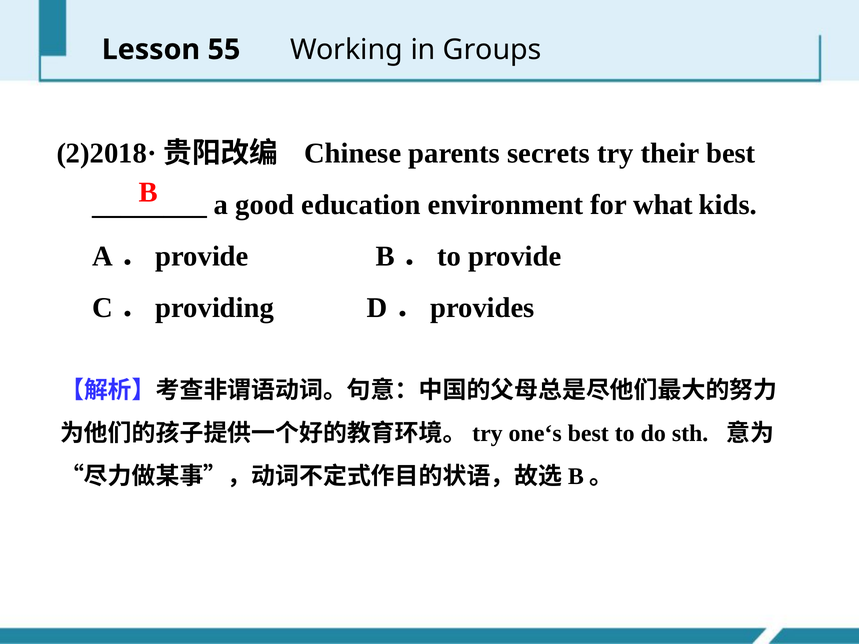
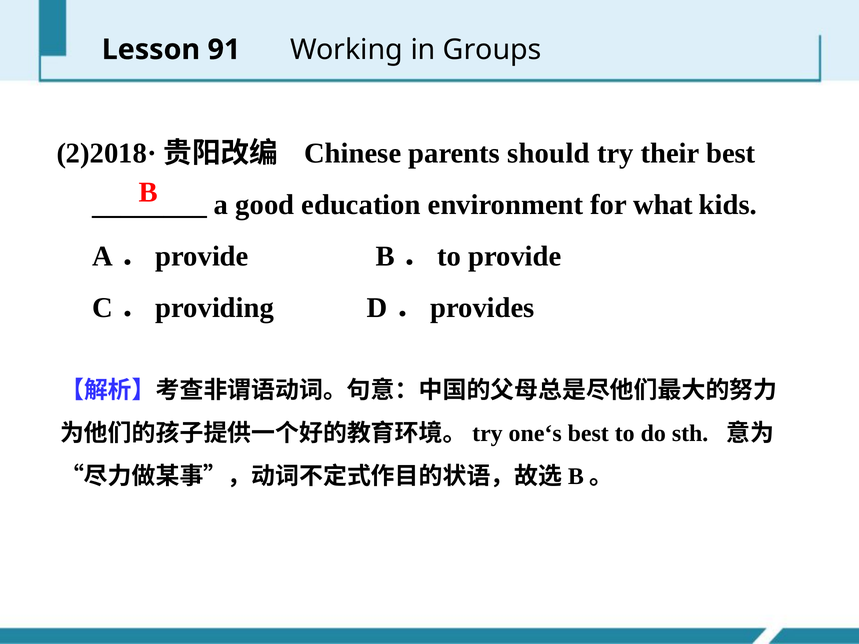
55: 55 -> 91
secrets: secrets -> should
